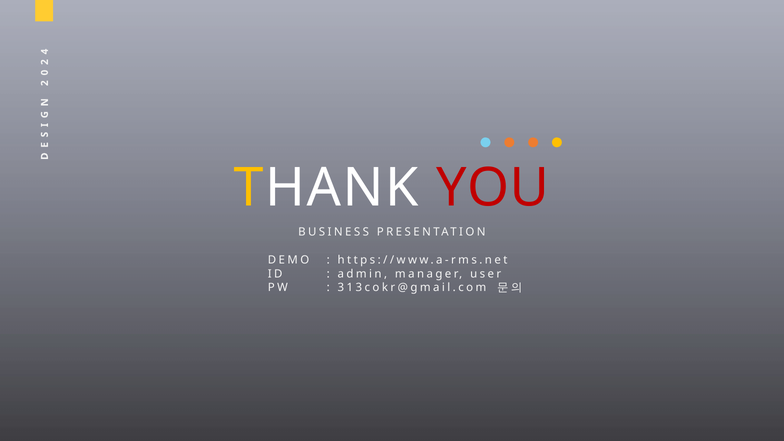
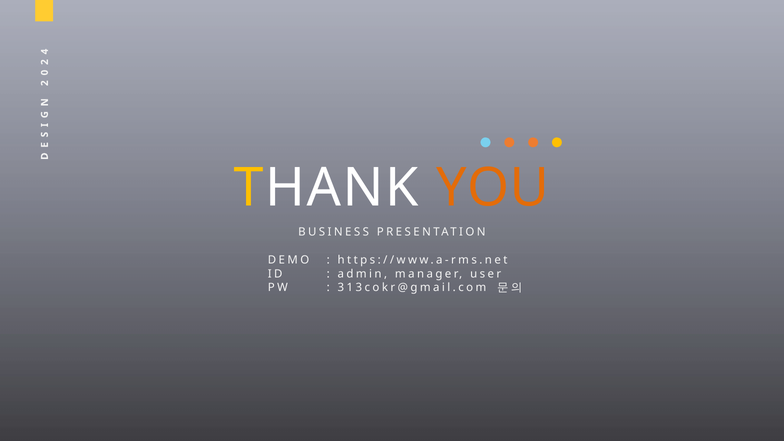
YOU colour: red -> orange
